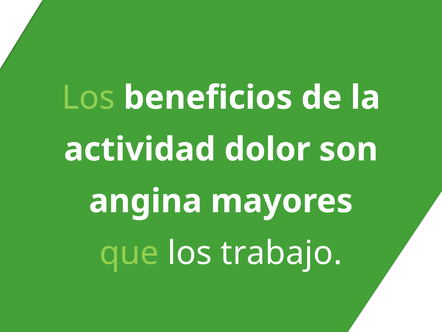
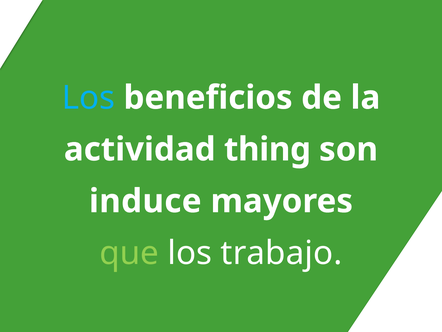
Los at (88, 98) colour: light green -> light blue
dolor: dolor -> thing
angina: angina -> induce
